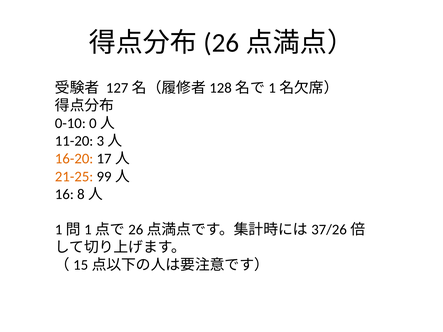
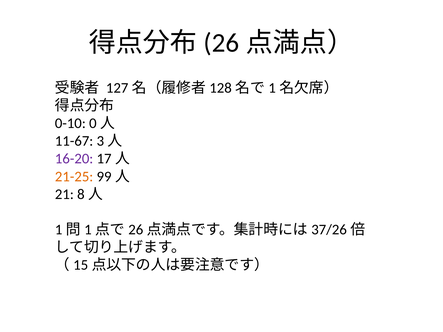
11-20: 11-20 -> 11-67
16-20 colour: orange -> purple
16: 16 -> 21
